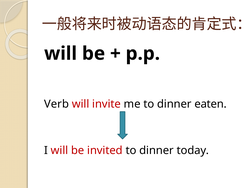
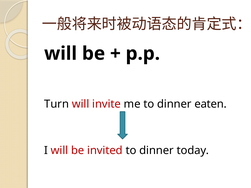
Verb: Verb -> Turn
